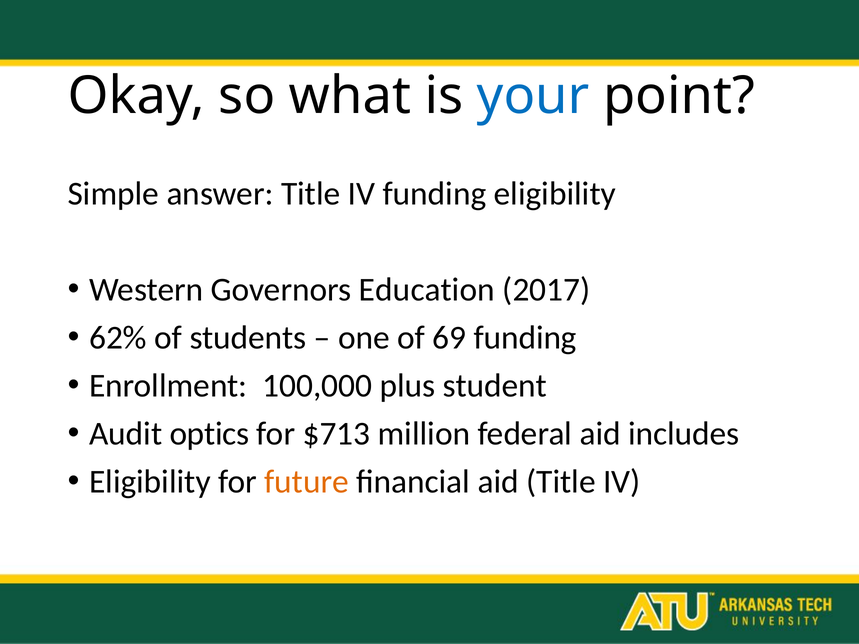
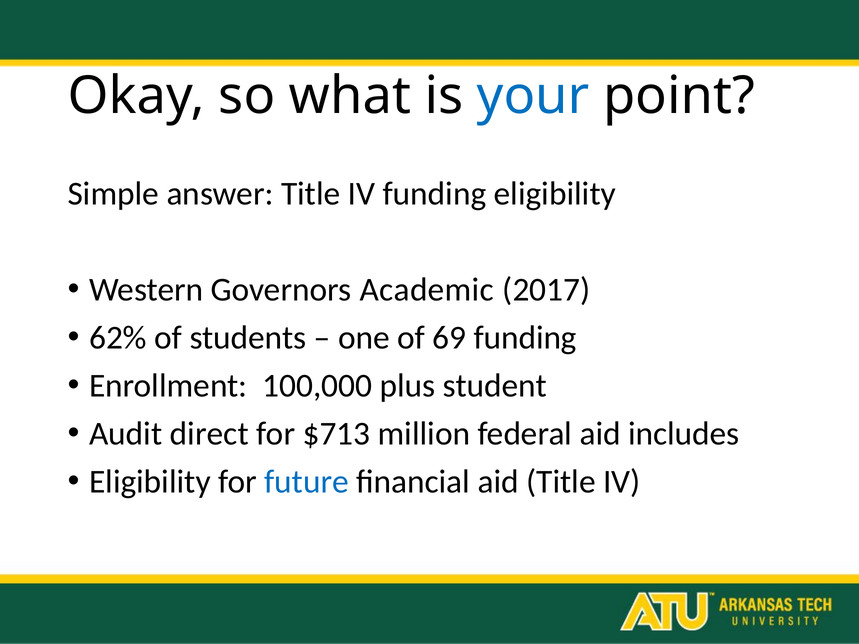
Education: Education -> Academic
optics: optics -> direct
future colour: orange -> blue
